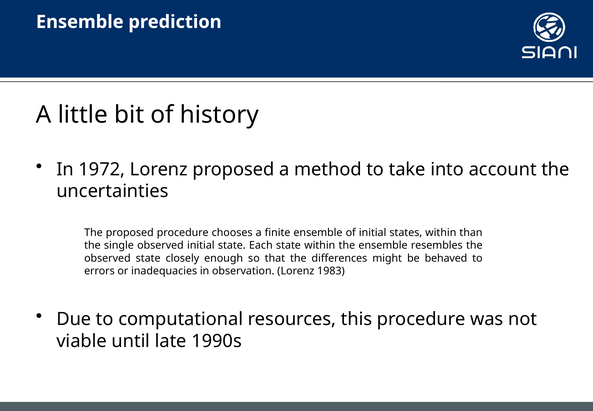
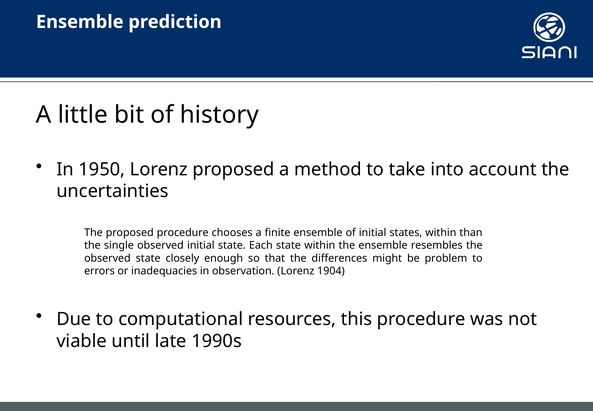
1972: 1972 -> 1950
behaved: behaved -> problem
1983: 1983 -> 1904
